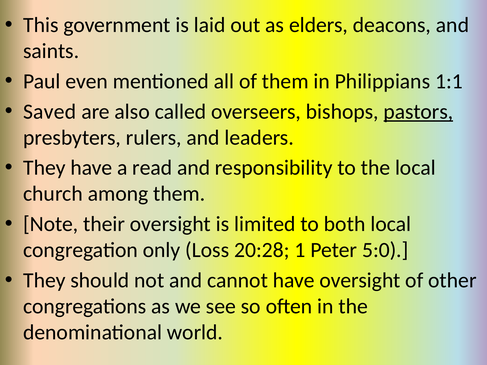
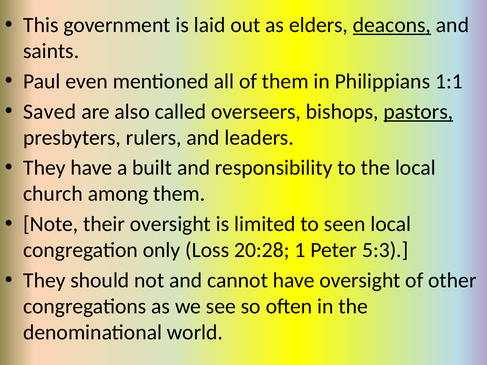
deacons underline: none -> present
read: read -> built
both: both -> seen
5:0: 5:0 -> 5:3
